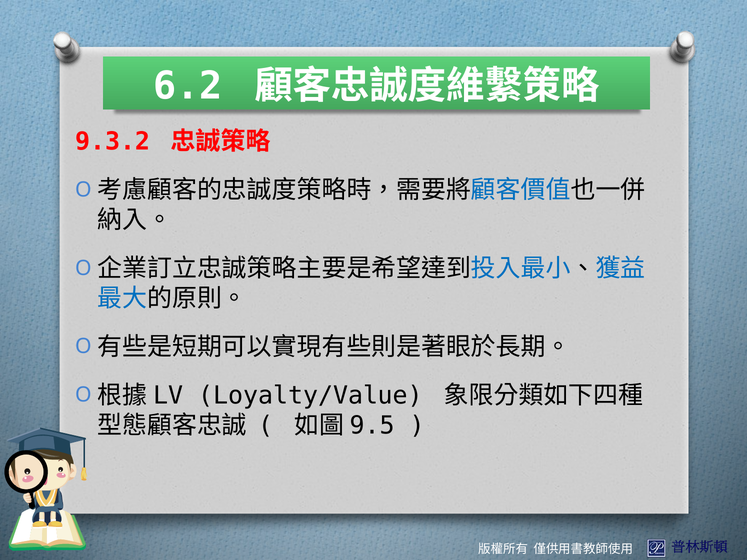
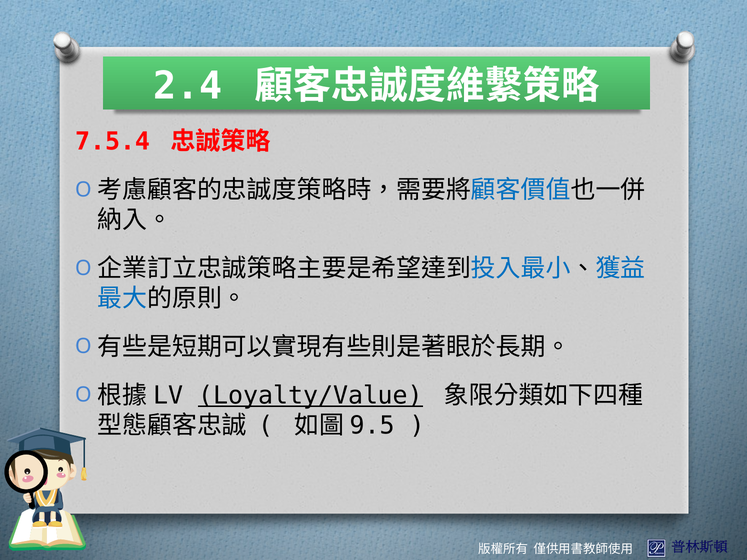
6.2: 6.2 -> 2.4
9.3.2: 9.3.2 -> 7.5.4
Loyalty/Value underline: none -> present
